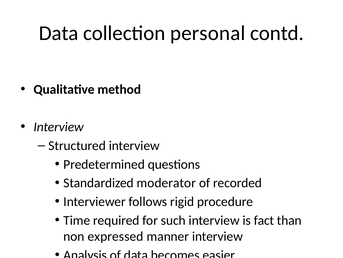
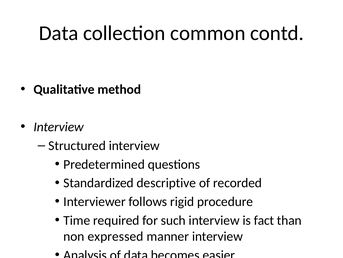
personal: personal -> common
moderator: moderator -> descriptive
